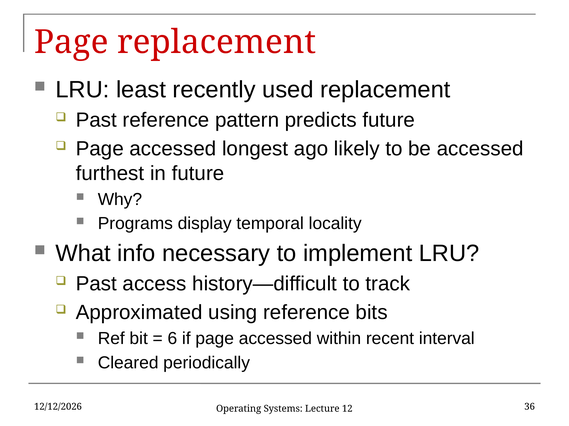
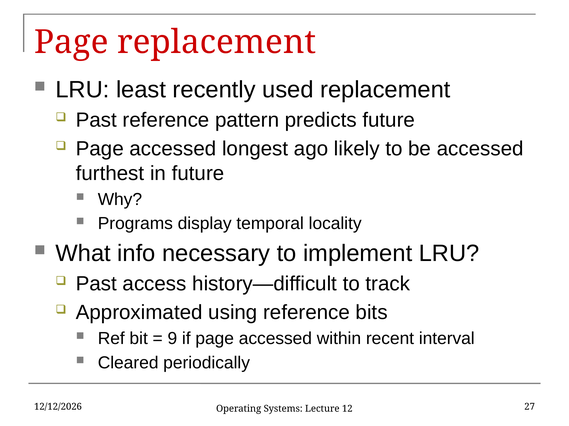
6: 6 -> 9
36: 36 -> 27
